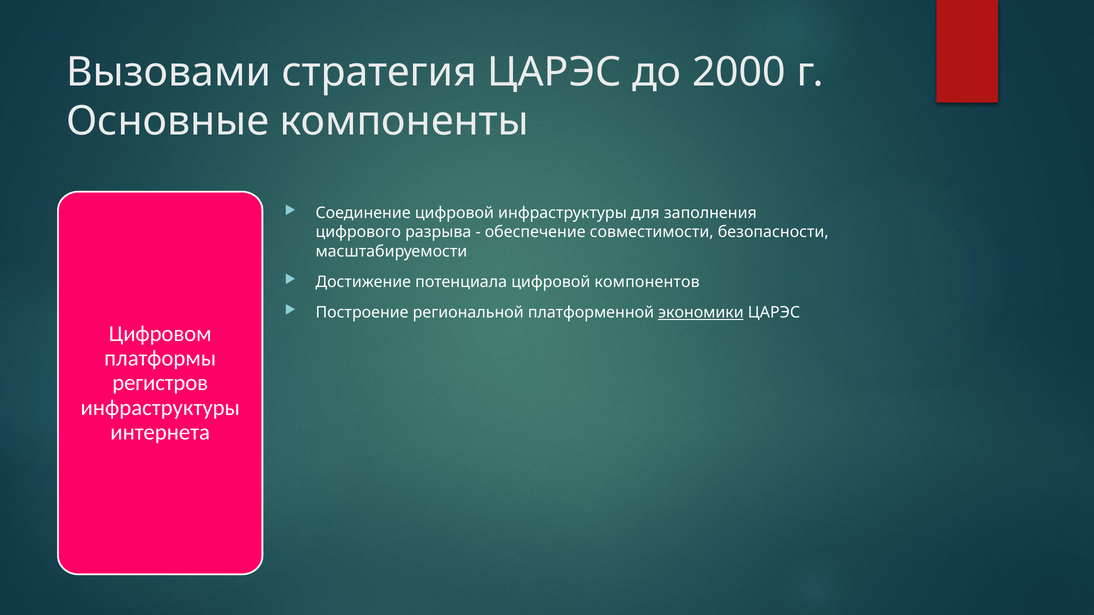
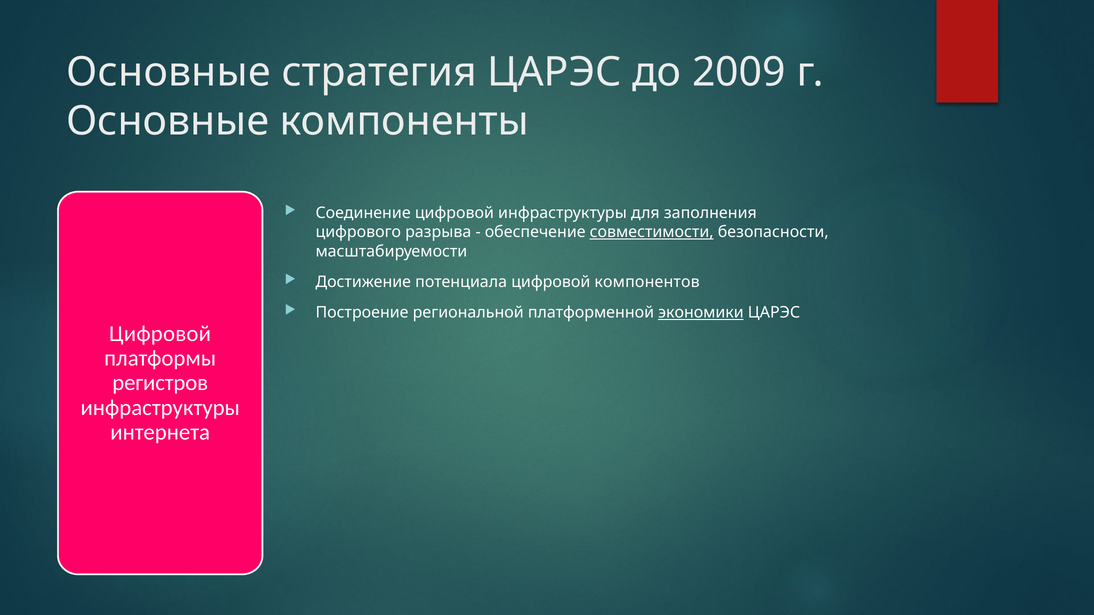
Вызовами at (169, 72): Вызовами -> Основные
2000: 2000 -> 2009
совместимости underline: none -> present
Цифровом at (160, 334): Цифровом -> Цифровой
